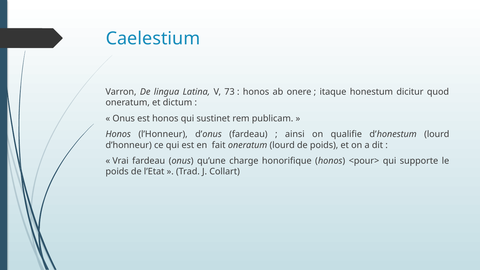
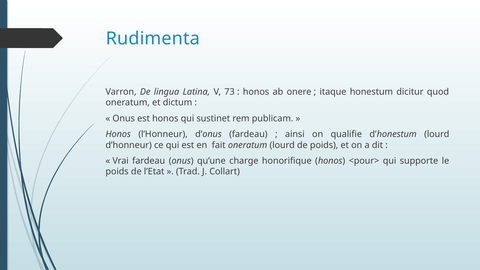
Caelestium: Caelestium -> Rudimenta
